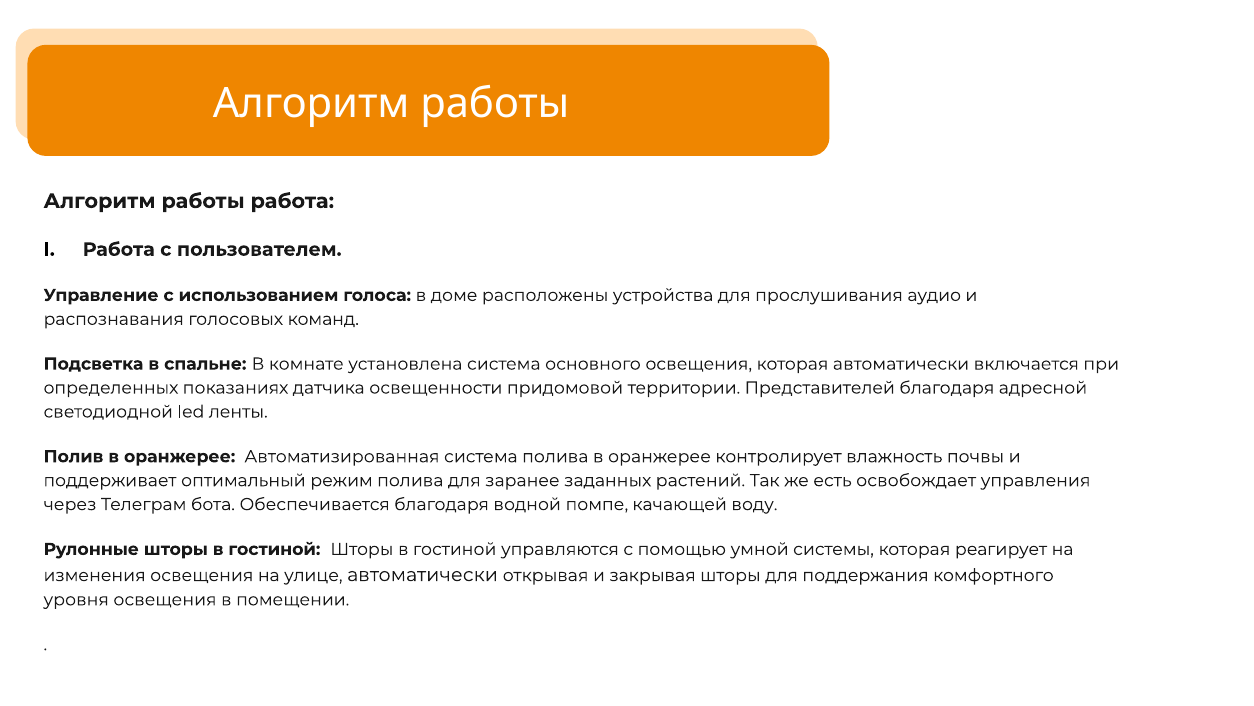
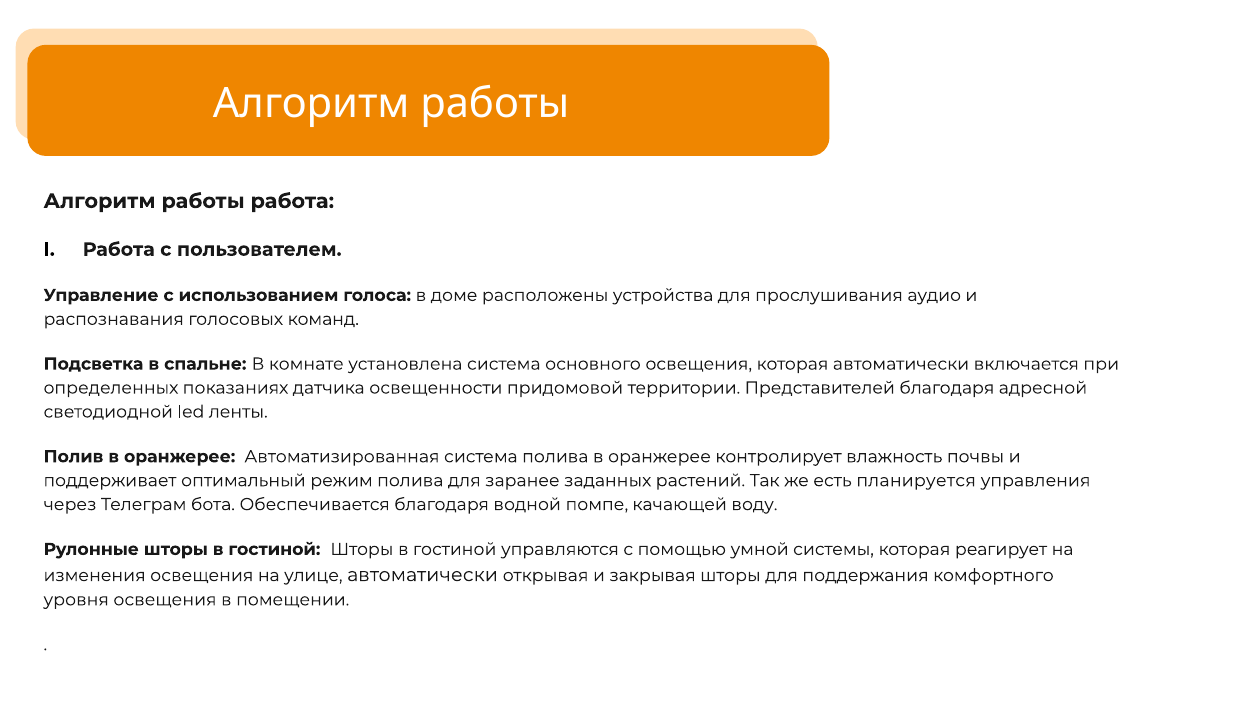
освобождает: освобождает -> планируется
